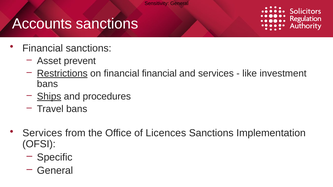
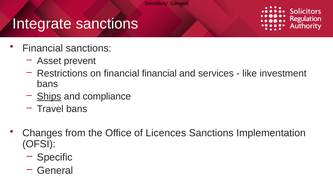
Accounts: Accounts -> Integrate
Restrictions underline: present -> none
procedures: procedures -> compliance
Services at (42, 133): Services -> Changes
